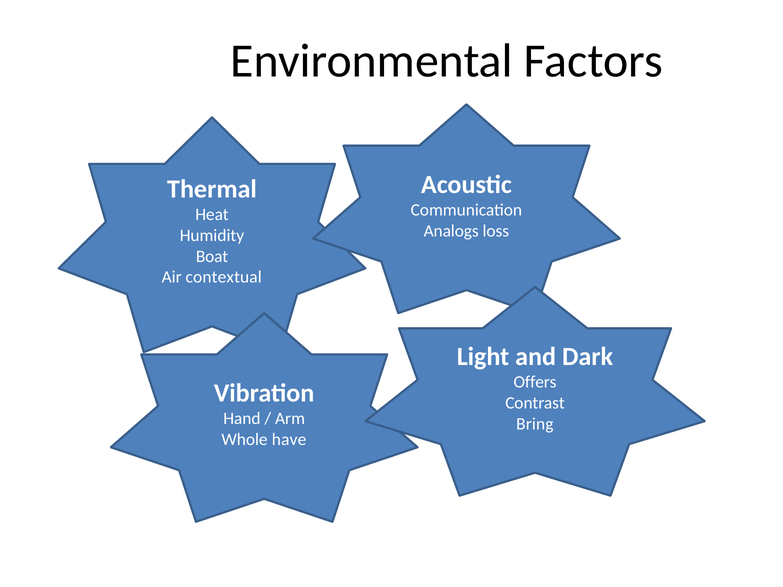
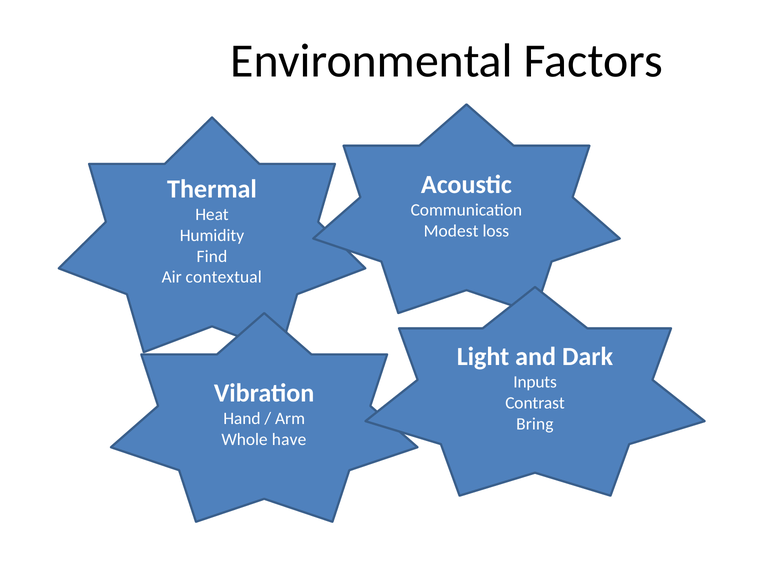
Analogs: Analogs -> Modest
Boat: Boat -> Find
Offers: Offers -> Inputs
